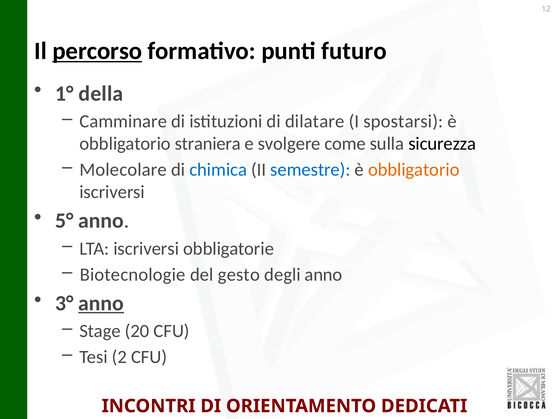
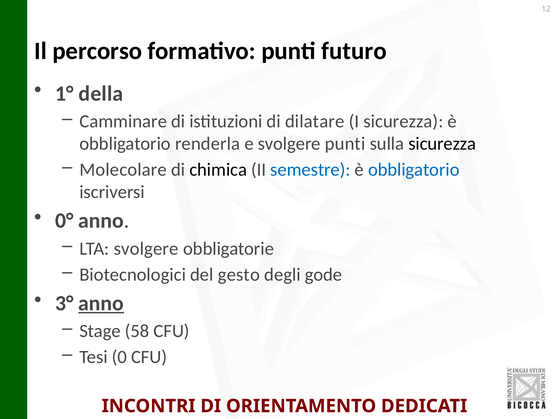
percorso underline: present -> none
I spostarsi: spostarsi -> sicurezza
straniera: straniera -> renderla
svolgere come: come -> punti
chimica colour: blue -> black
obbligatorio at (414, 169) colour: orange -> blue
5°: 5° -> 0°
LTA iscriversi: iscriversi -> svolgere
Biotecnologie: Biotecnologie -> Biotecnologici
degli anno: anno -> gode
20: 20 -> 58
2: 2 -> 0
